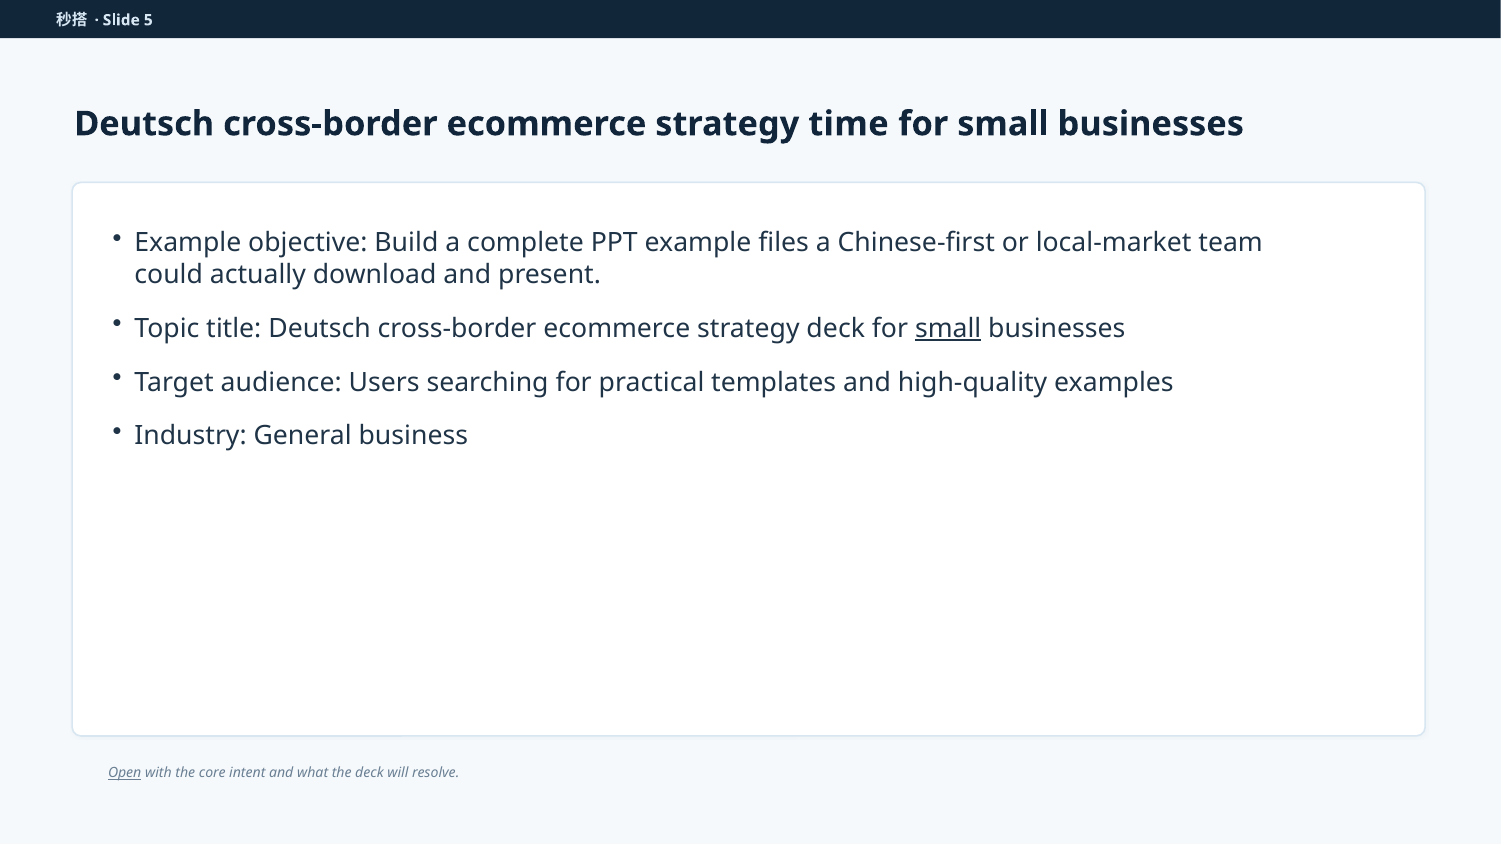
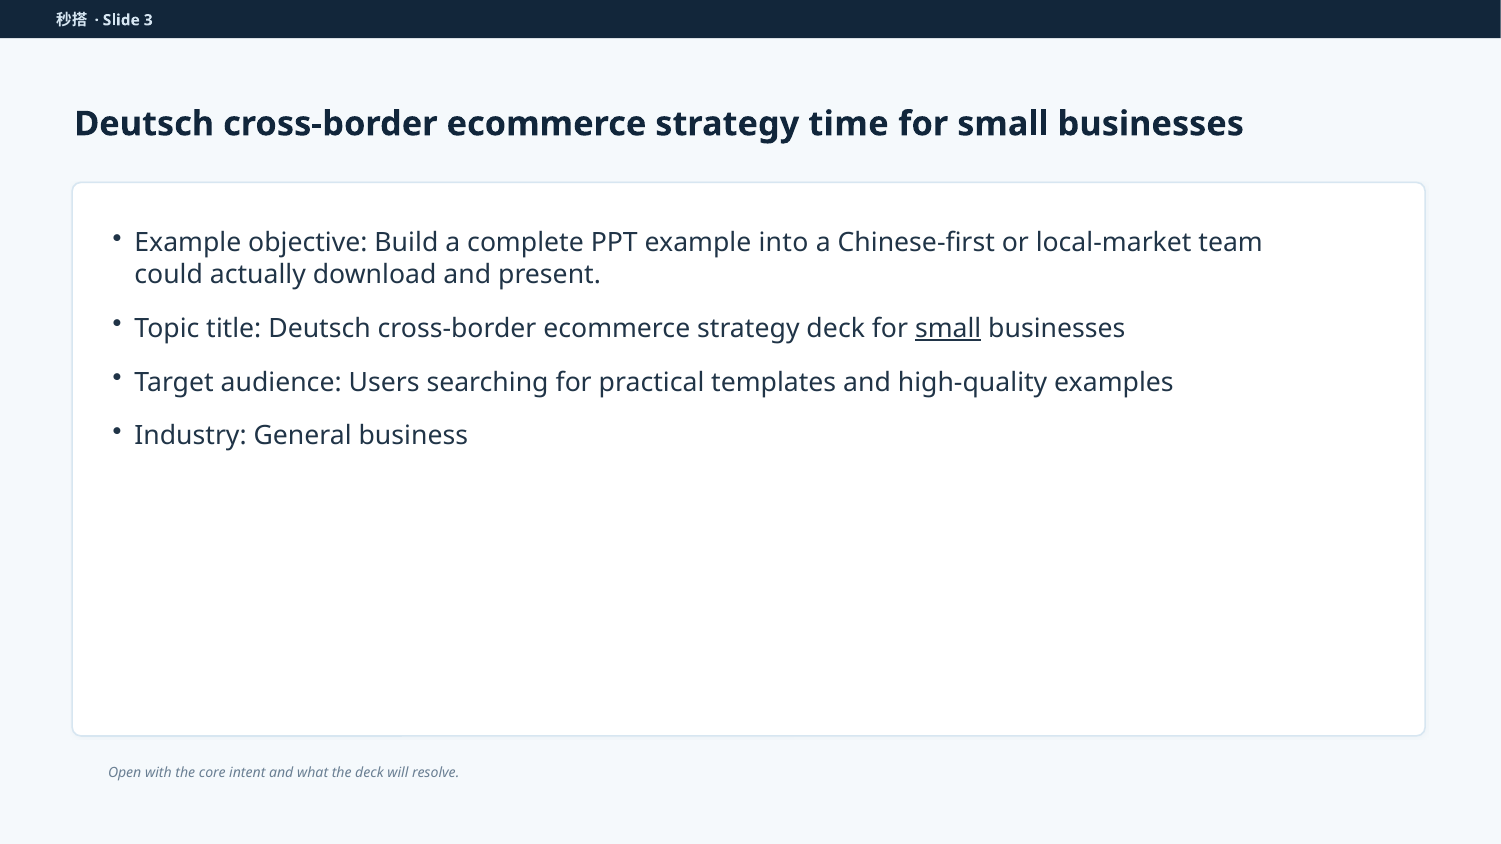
5: 5 -> 3
files: files -> into
Open underline: present -> none
